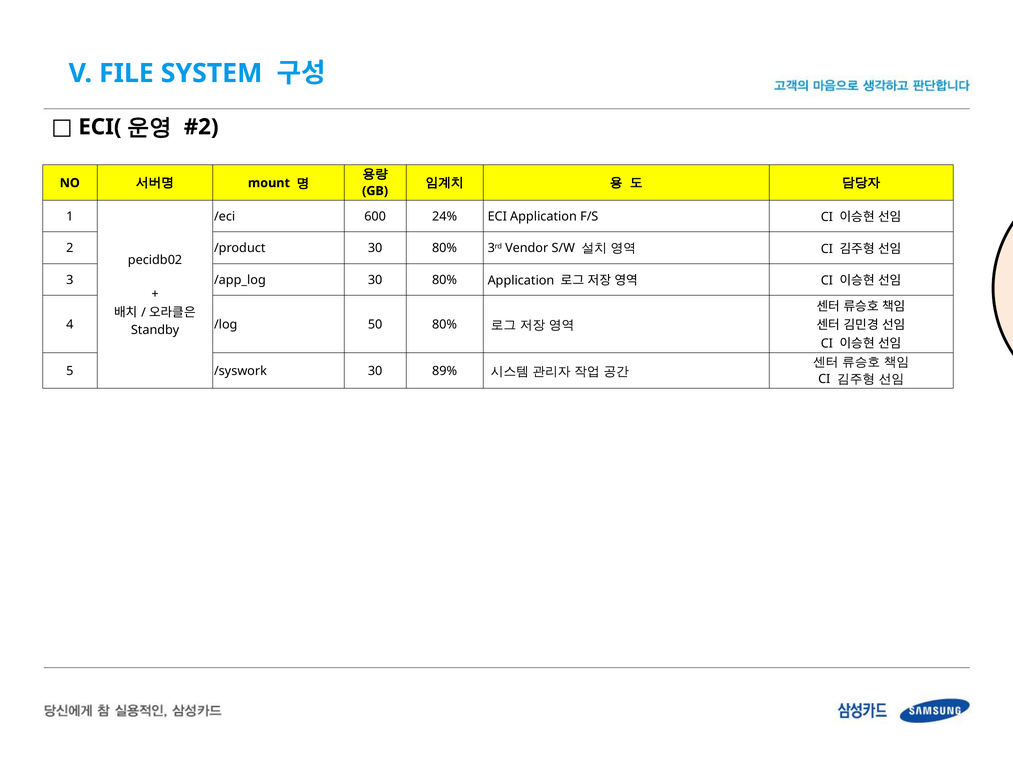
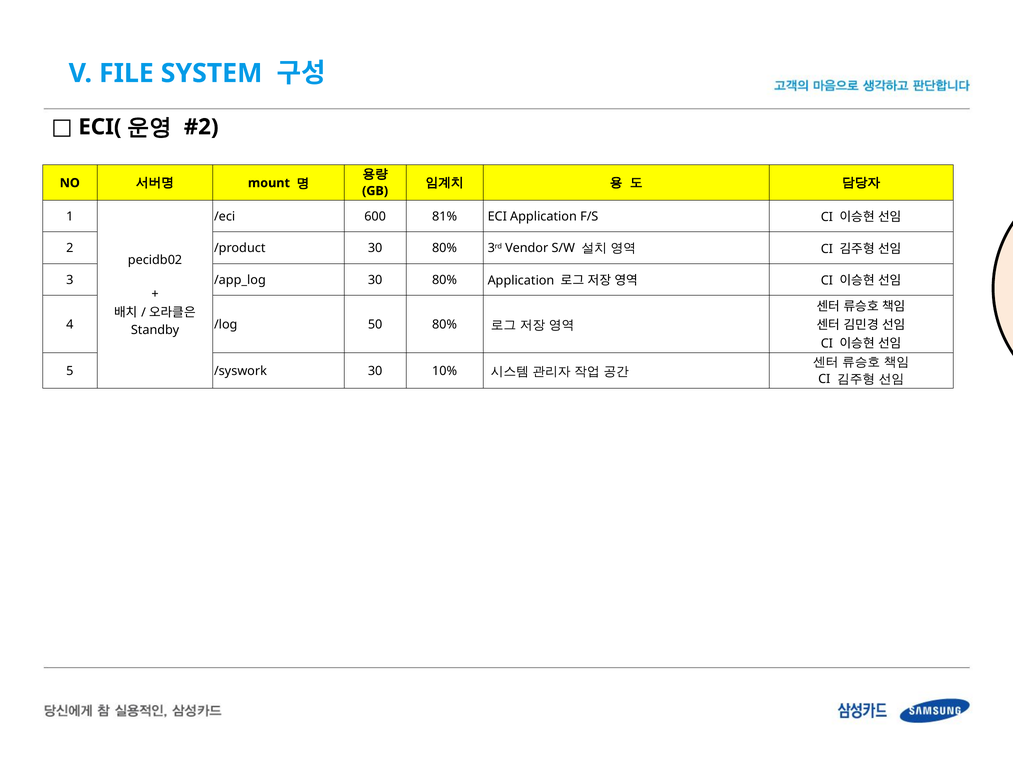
24%: 24% -> 81%
89%: 89% -> 10%
